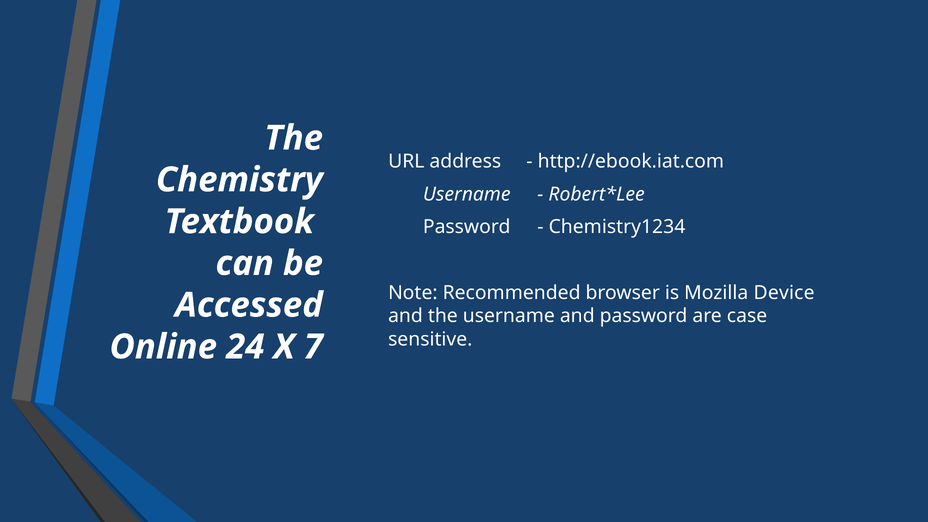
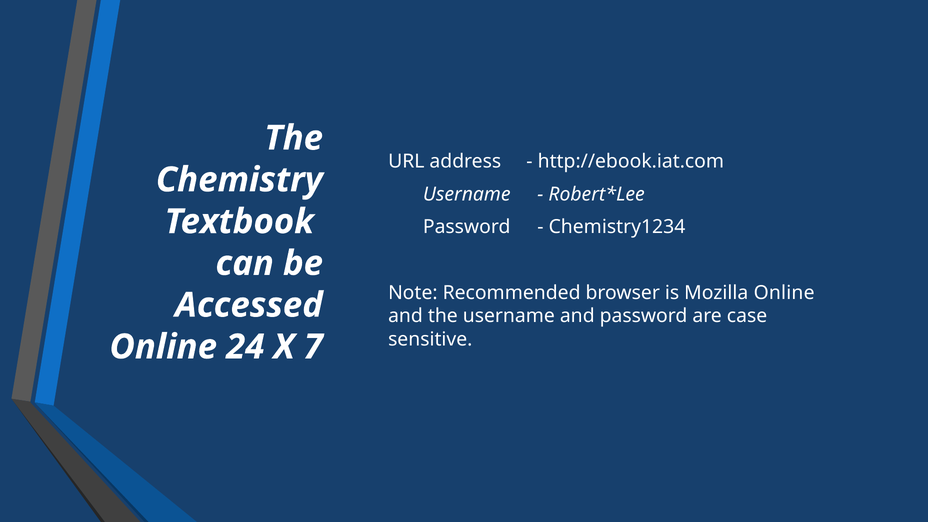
Mozilla Device: Device -> Online
